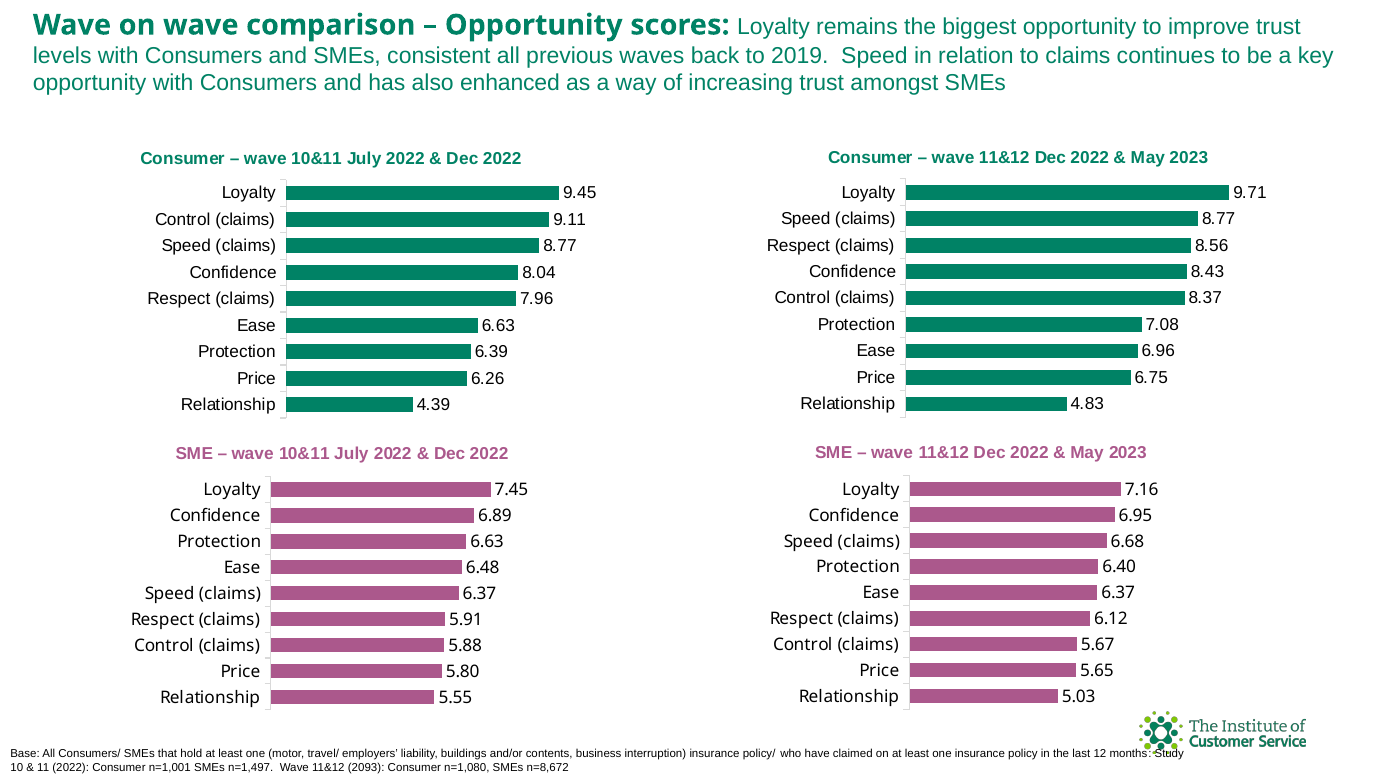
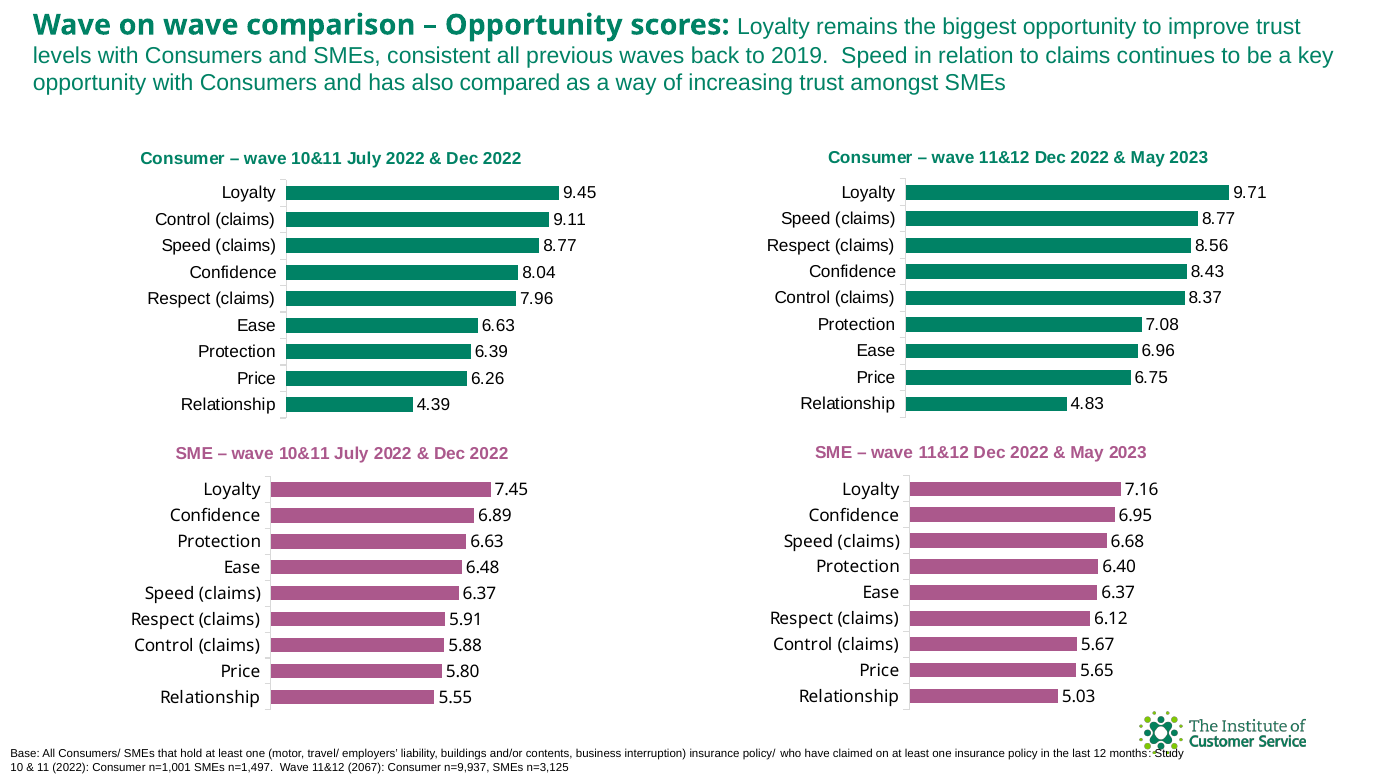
enhanced: enhanced -> compared
2093: 2093 -> 2067
n=1,080: n=1,080 -> n=9,937
n=8,672: n=8,672 -> n=3,125
